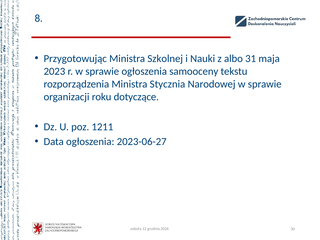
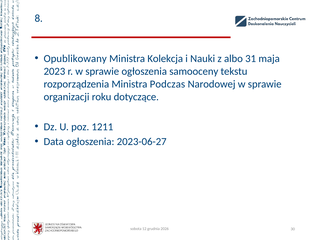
Przygotowując: Przygotowując -> Opublikowany
Szkolnej: Szkolnej -> Kolekcja
Stycznia: Stycznia -> Podczas
